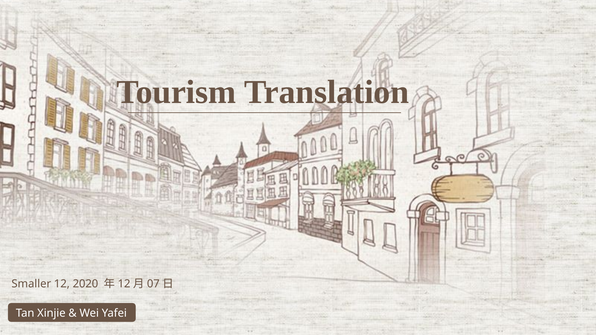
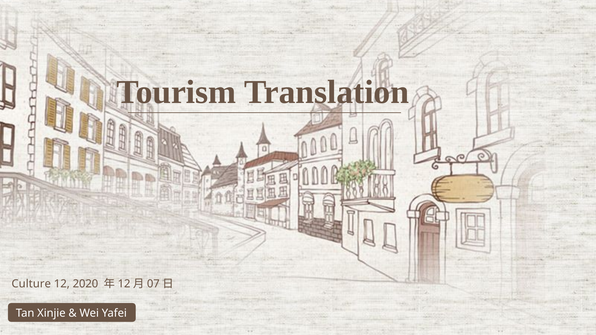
Smaller: Smaller -> Culture
